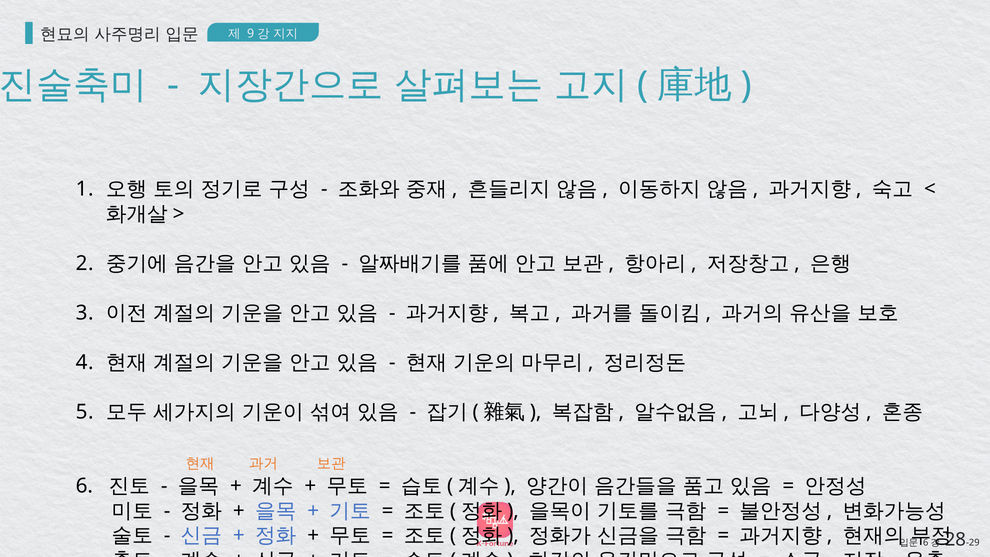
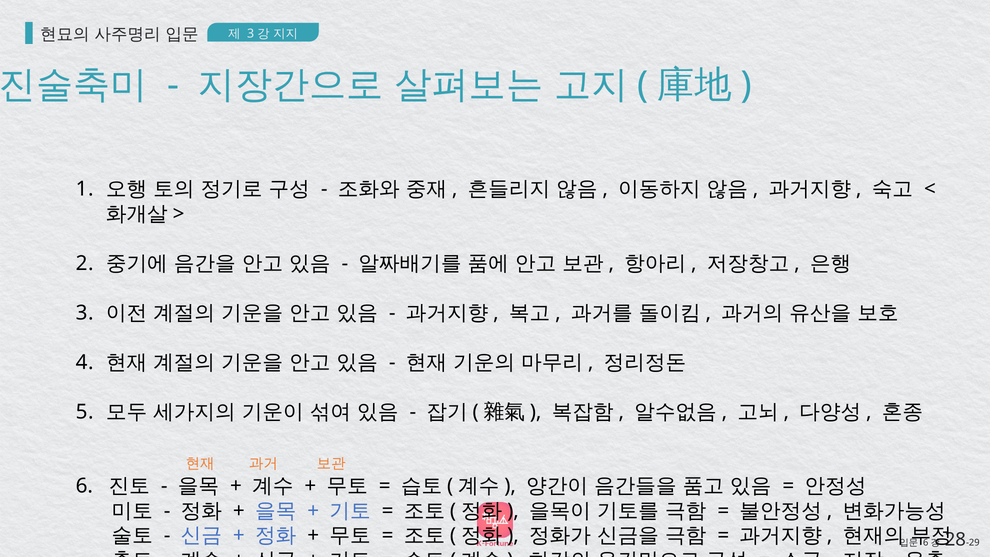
9 at (251, 34): 9 -> 3
